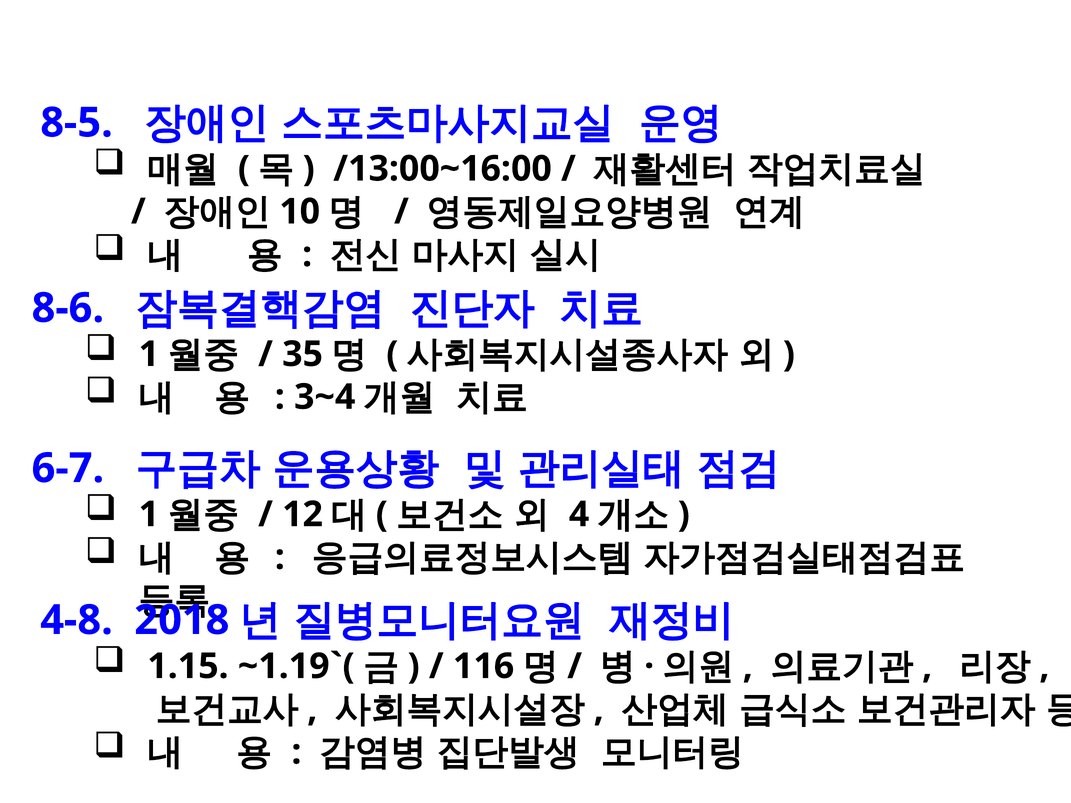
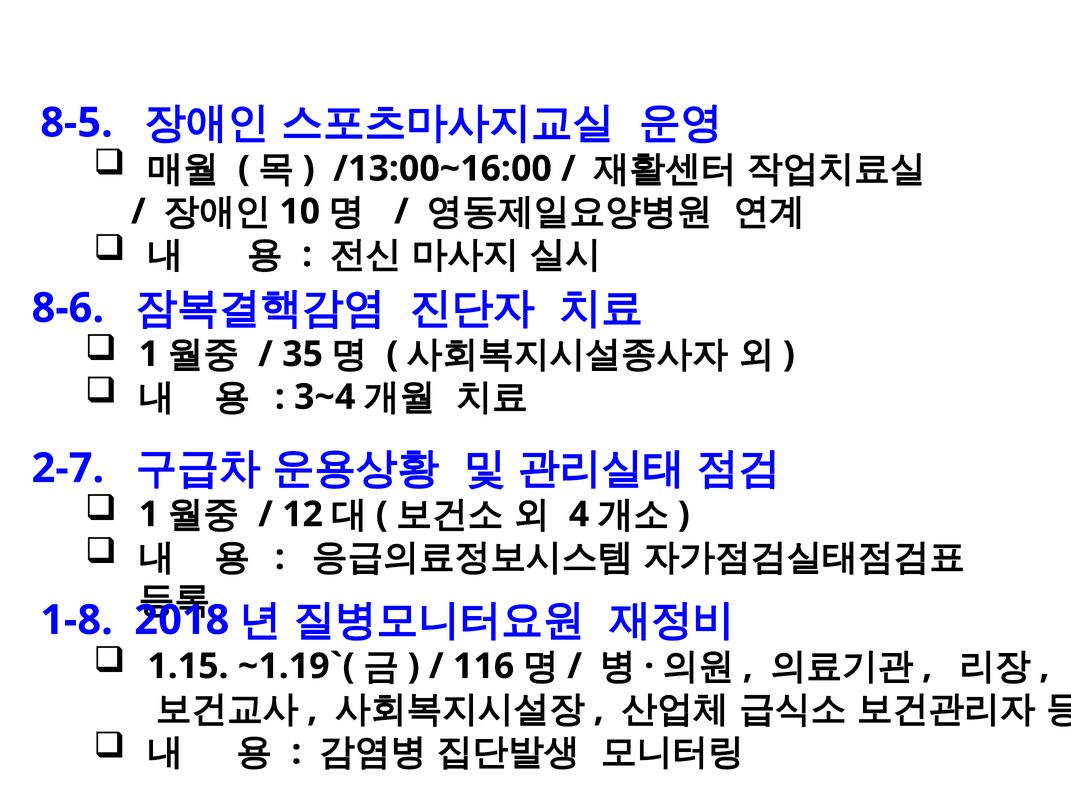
6-7: 6-7 -> 2-7
4-8: 4-8 -> 1-8
